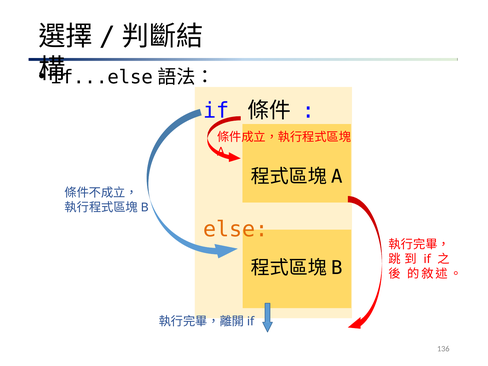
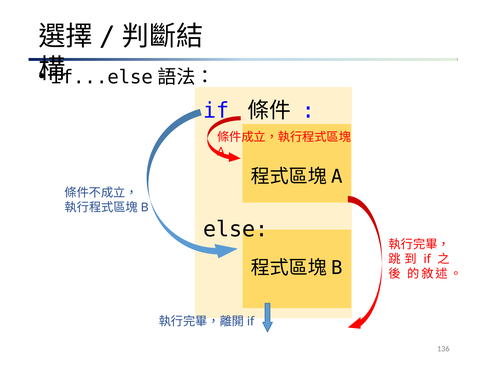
else colour: orange -> black
